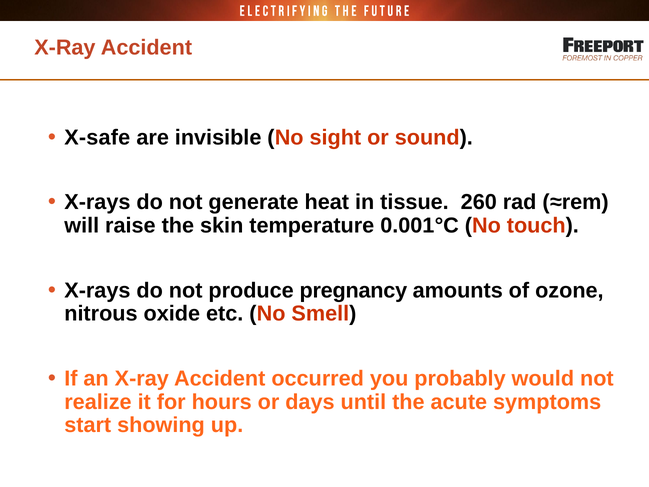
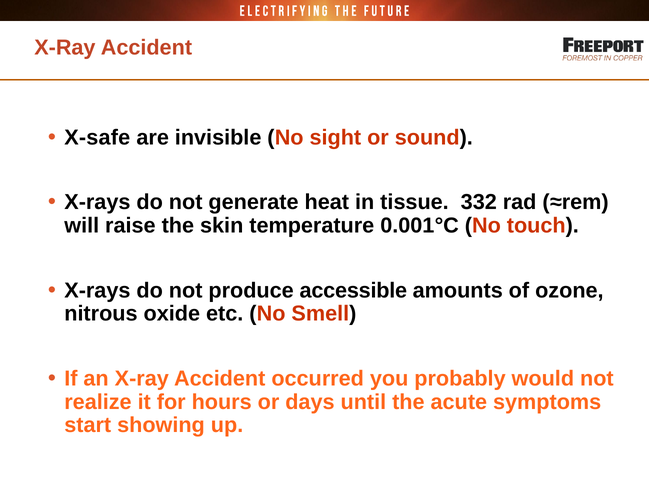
260: 260 -> 332
pregnancy: pregnancy -> accessible
